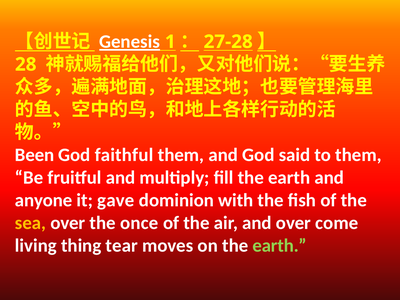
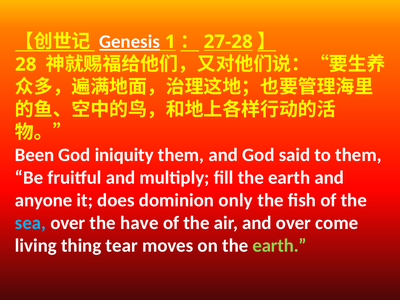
faithful: faithful -> iniquity
gave: gave -> does
with: with -> only
sea colour: yellow -> light blue
once: once -> have
